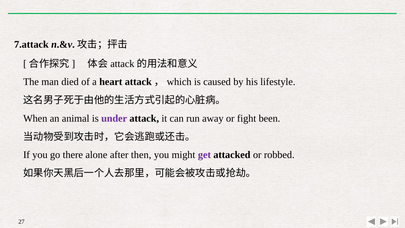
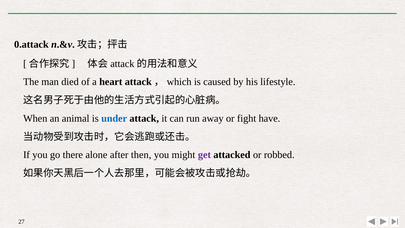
7.attack: 7.attack -> 0.attack
under colour: purple -> blue
been: been -> have
